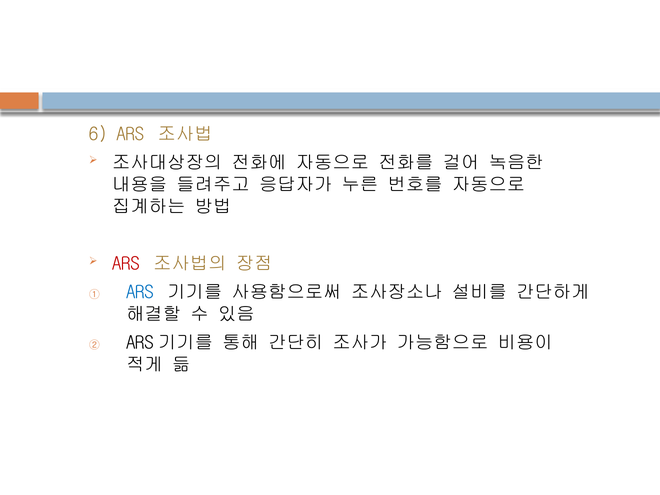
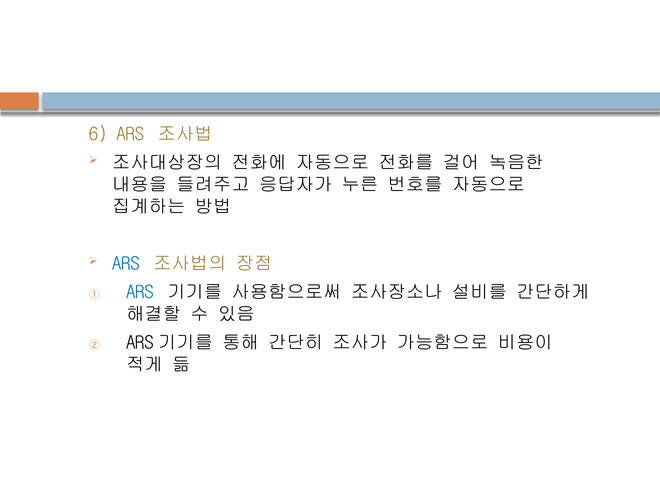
ARS at (126, 264) colour: red -> blue
